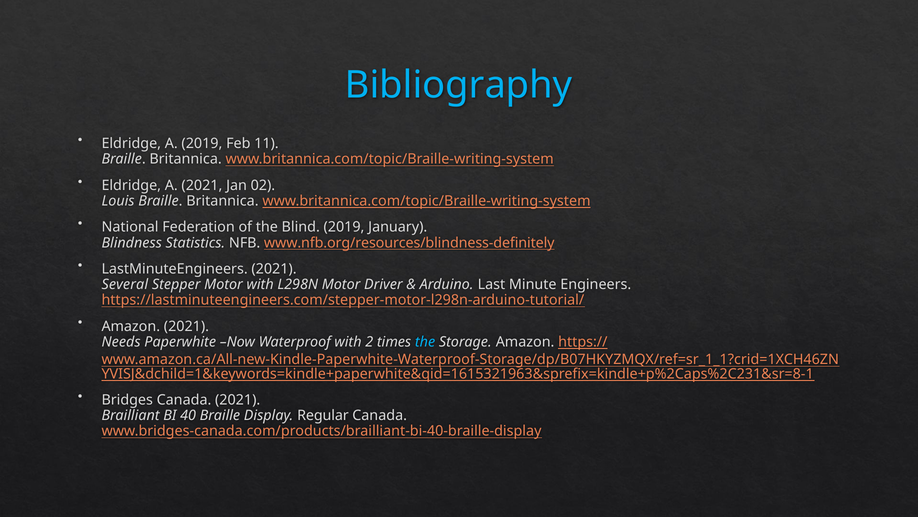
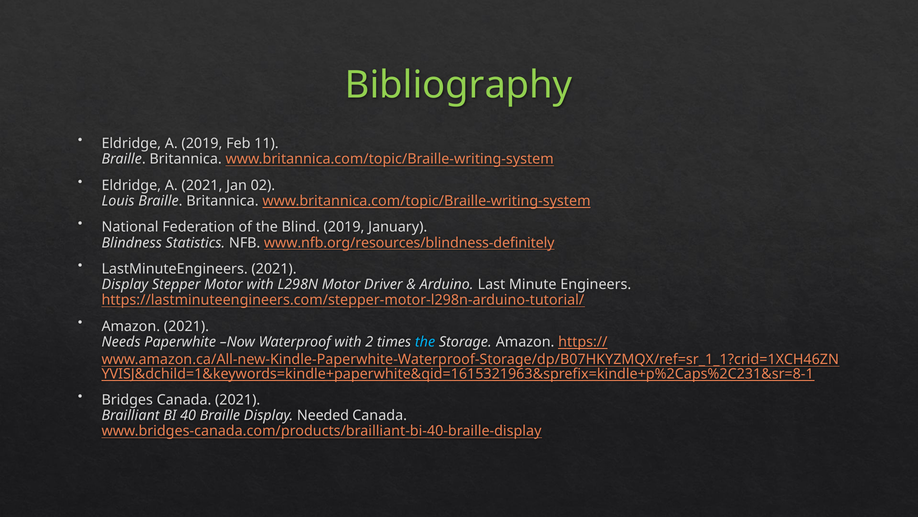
Bibliography colour: light blue -> light green
Several at (125, 284): Several -> Display
Regular: Regular -> Needed
